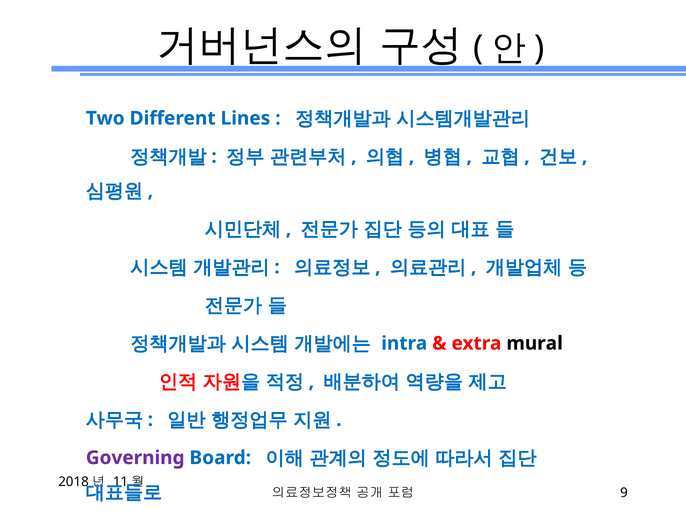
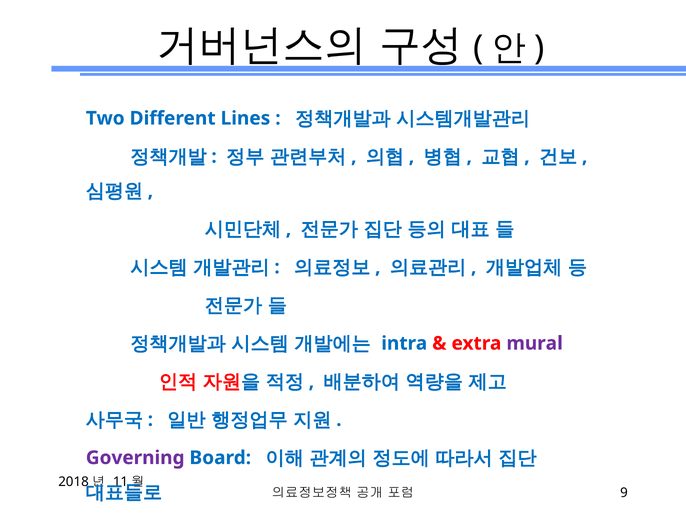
mural colour: black -> purple
